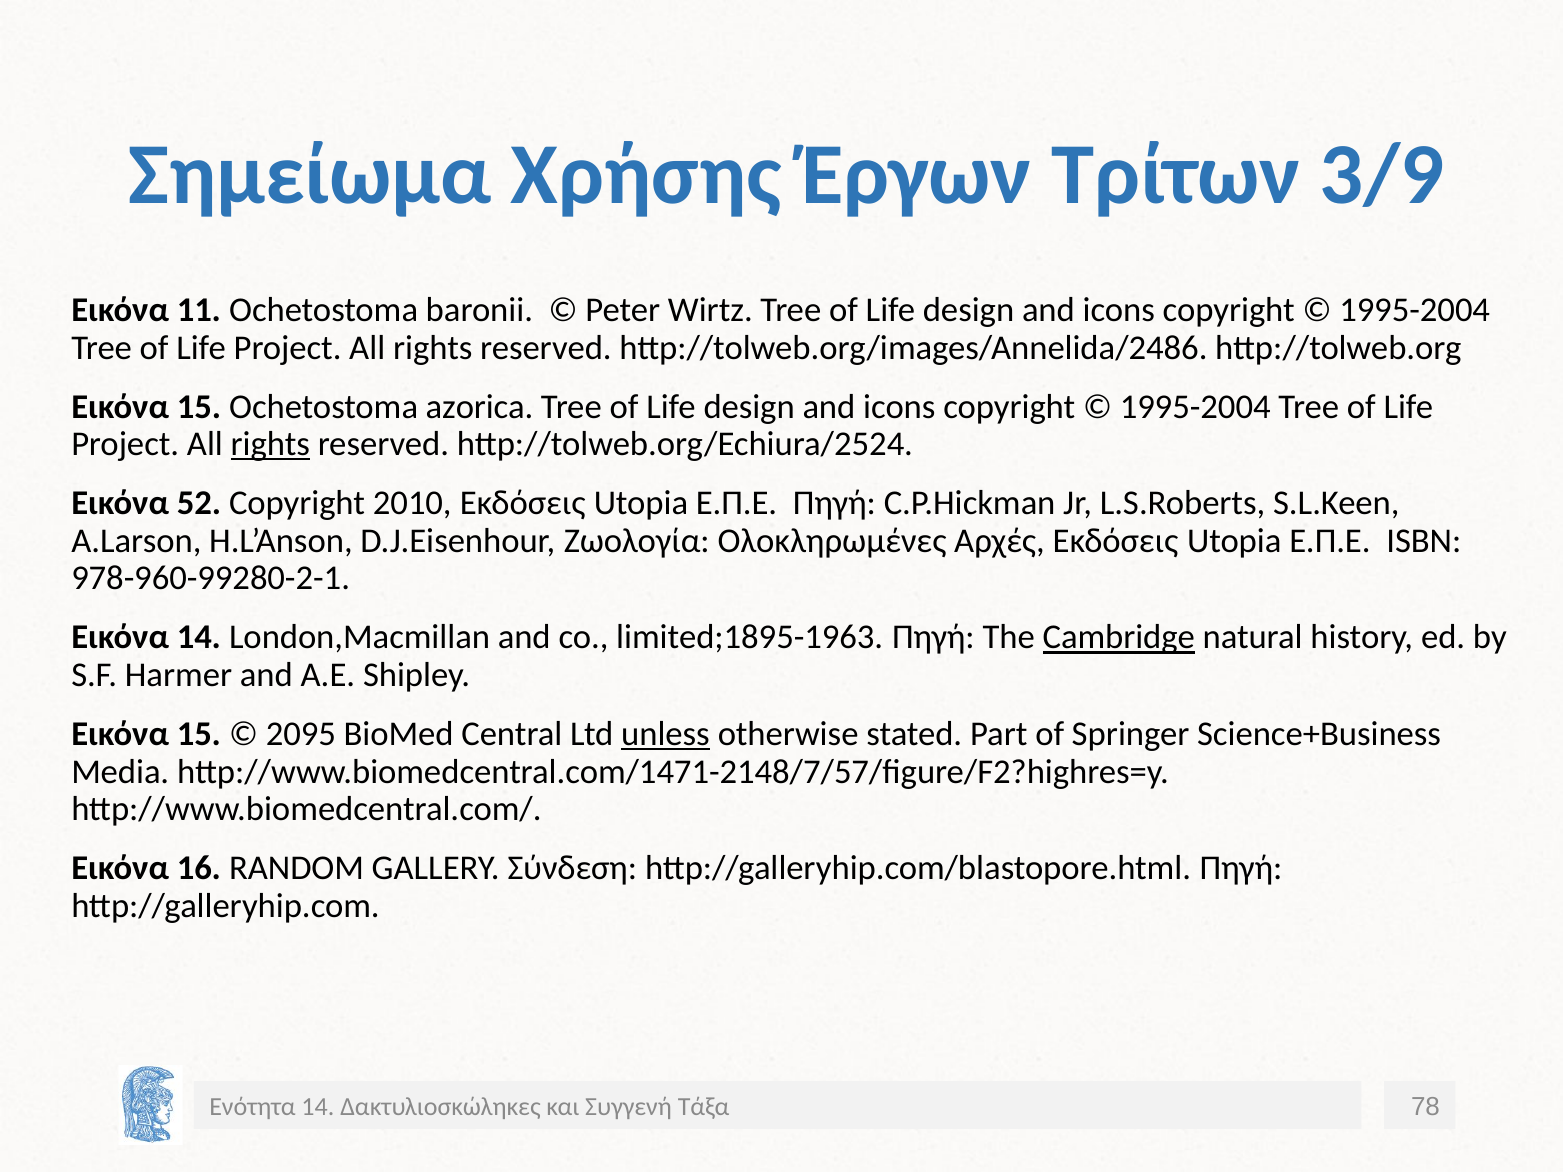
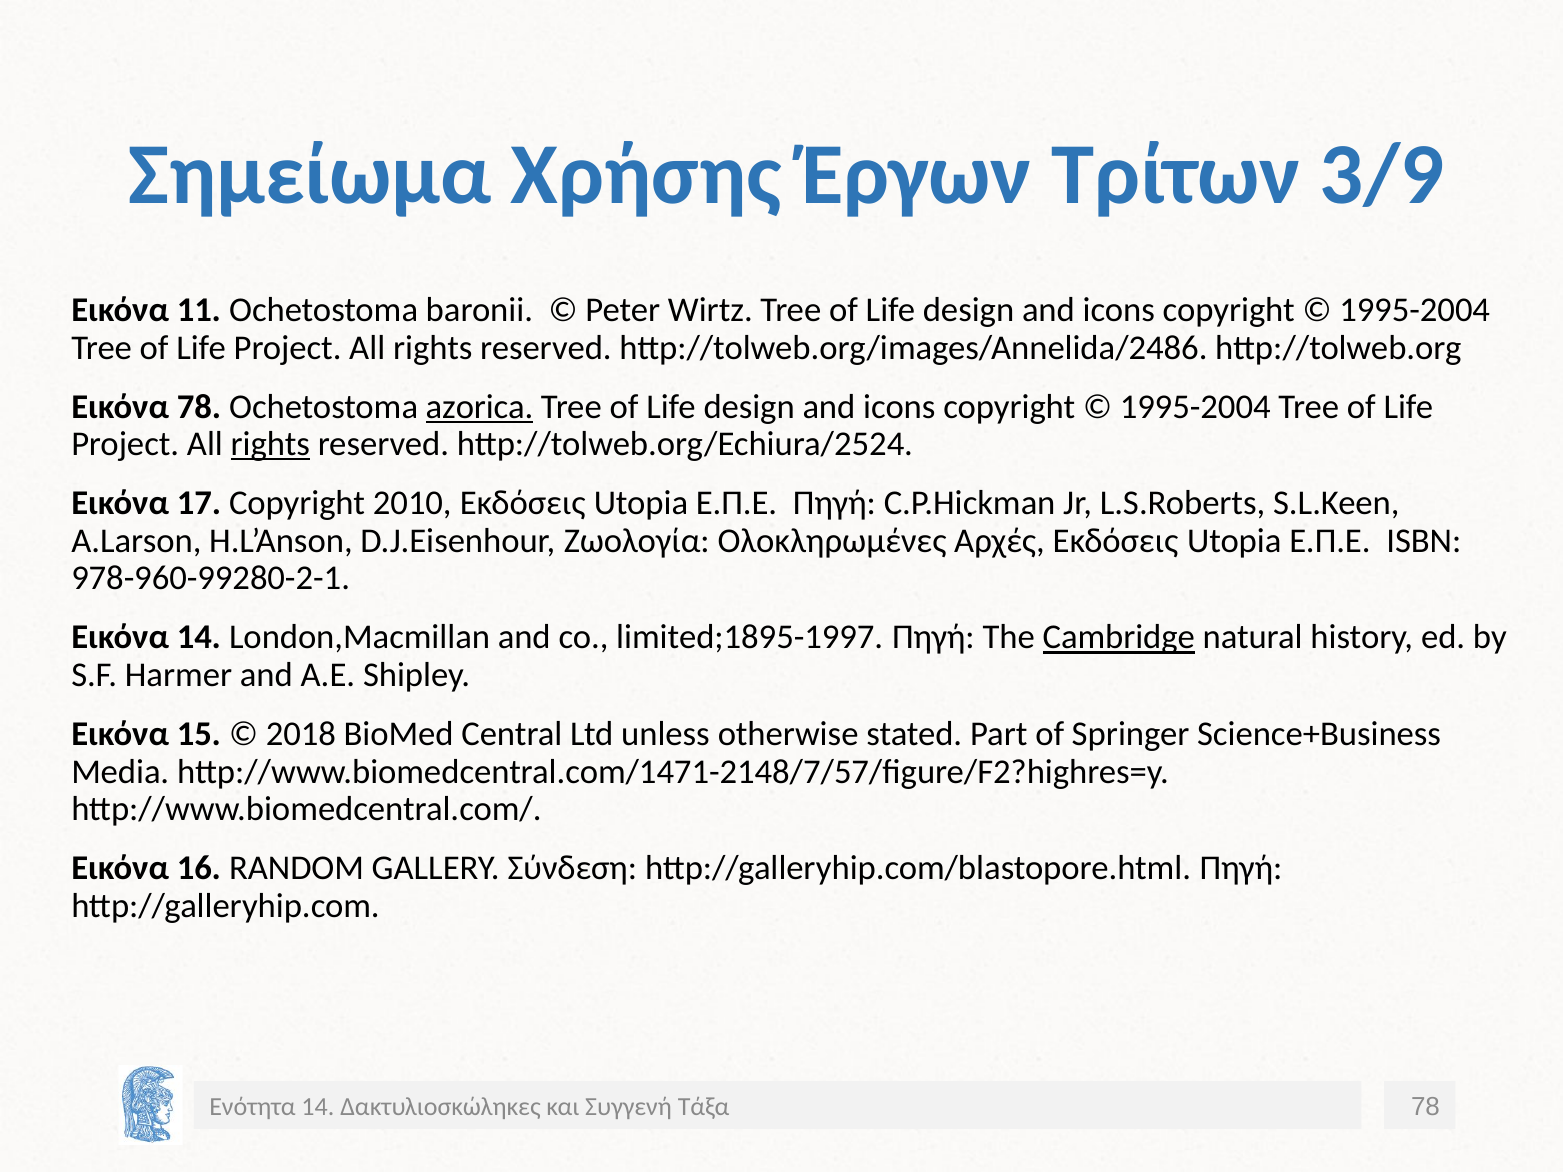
15 at (199, 407): 15 -> 78
azorica underline: none -> present
52: 52 -> 17
limited;1895-1963: limited;1895-1963 -> limited;1895-1997
2095: 2095 -> 2018
unless underline: present -> none
